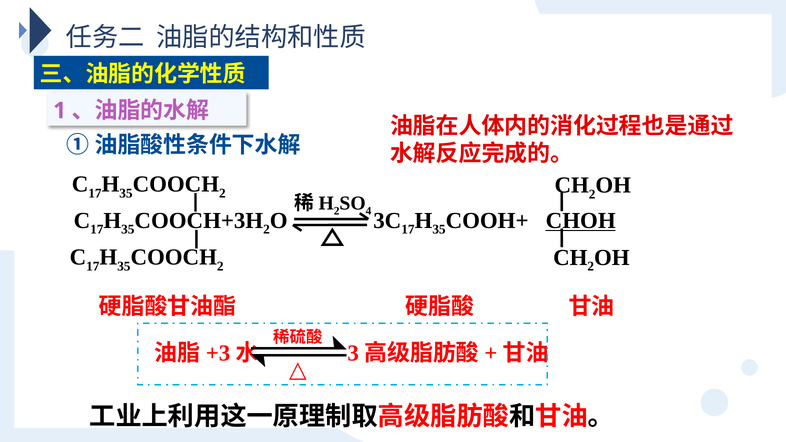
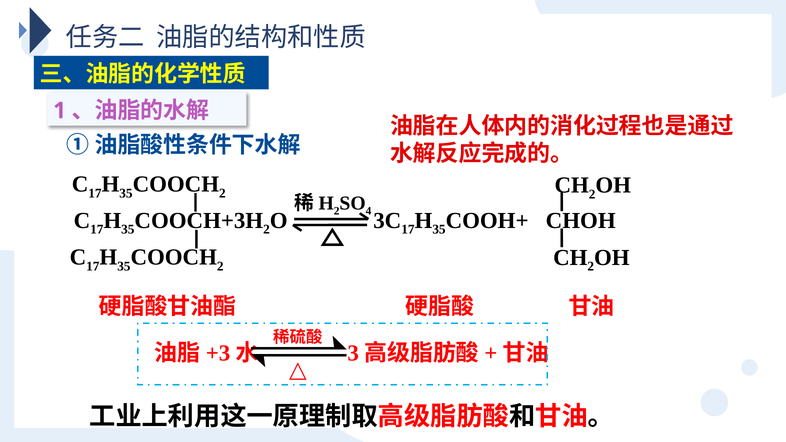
CHOH underline: present -> none
